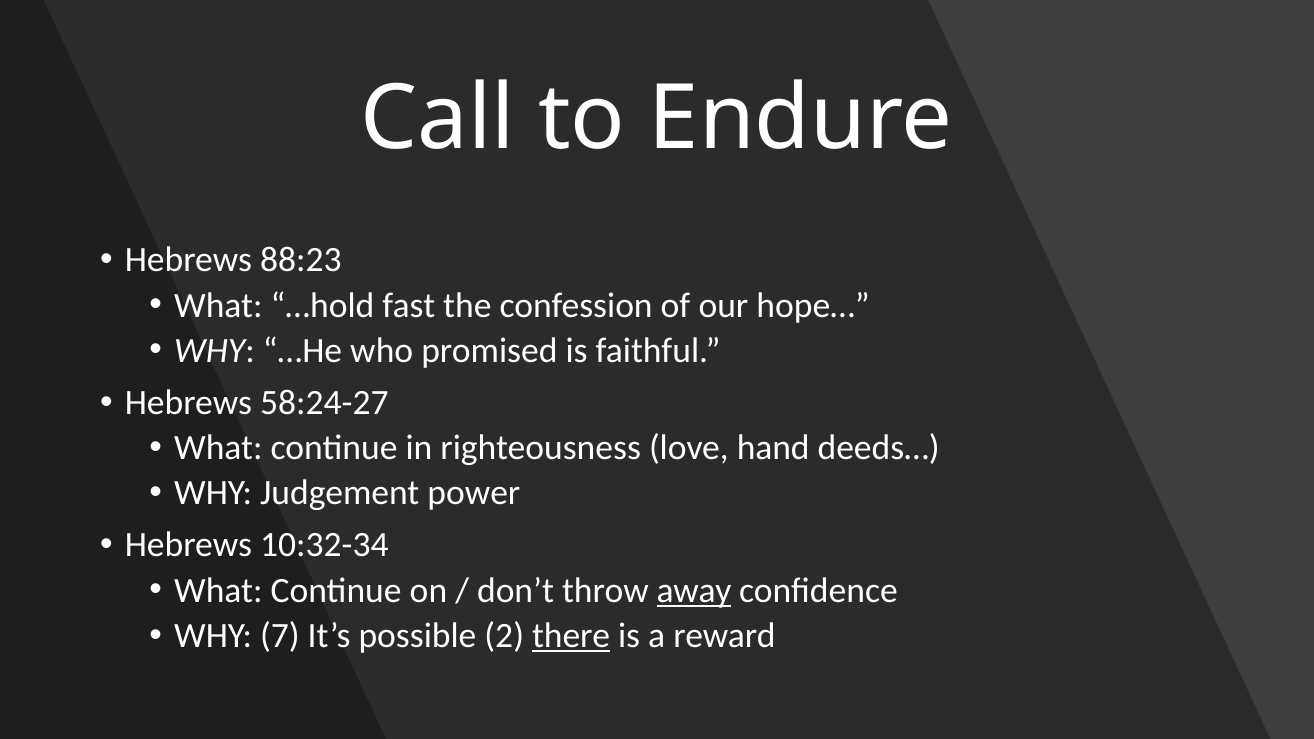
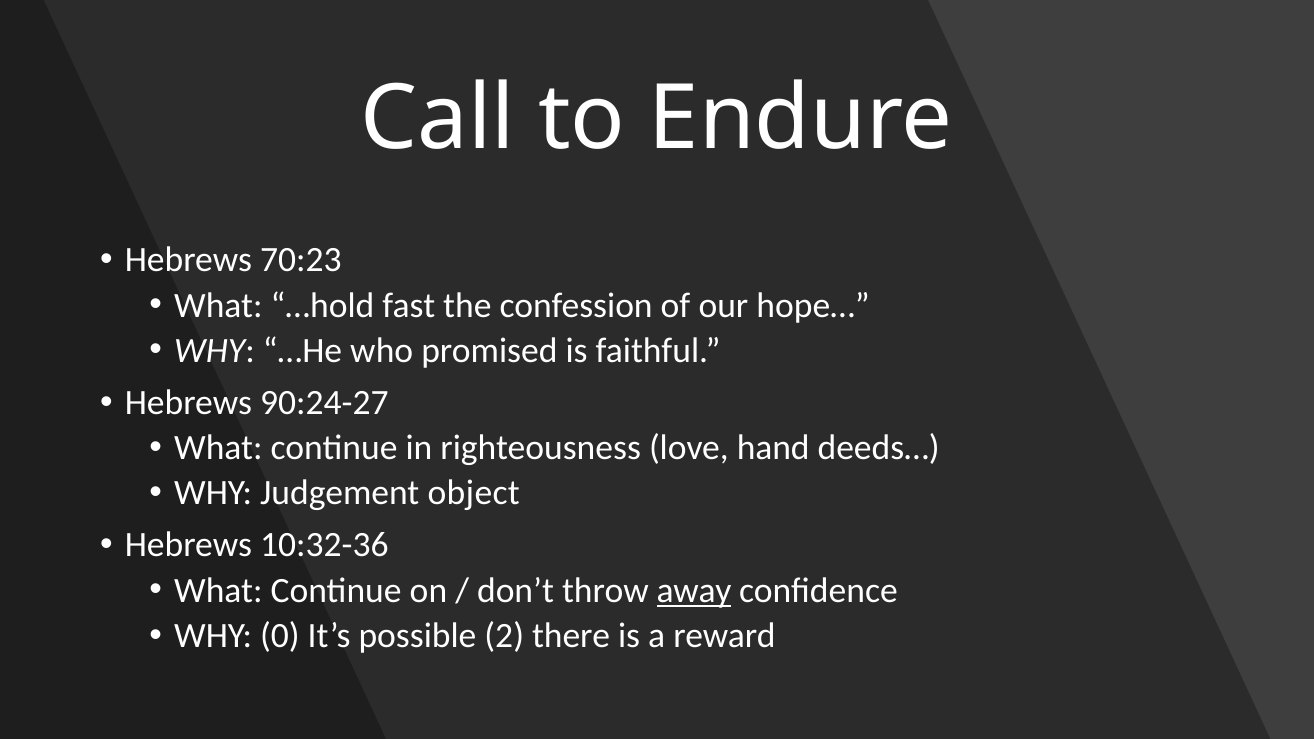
88:23: 88:23 -> 70:23
58:24-27: 58:24-27 -> 90:24-27
power: power -> object
10:32-34: 10:32-34 -> 10:32-36
7: 7 -> 0
there underline: present -> none
